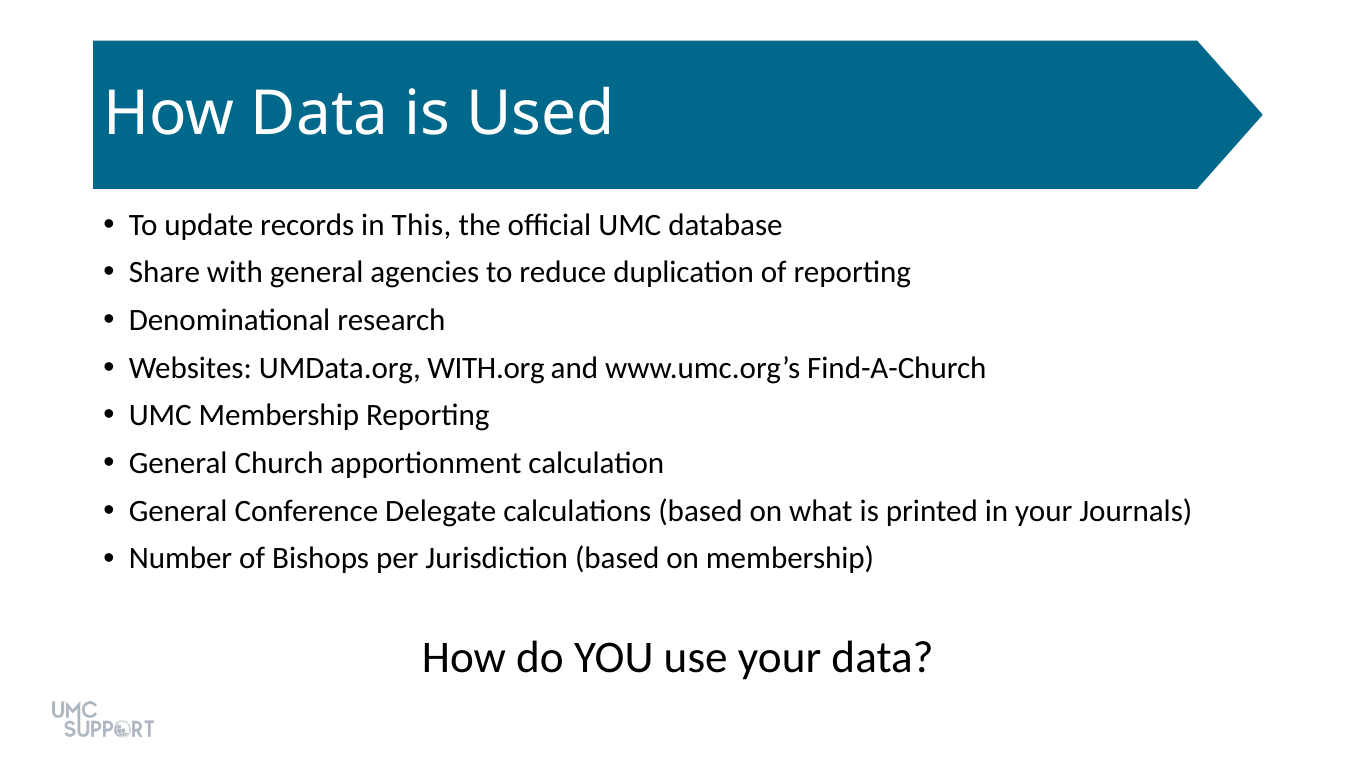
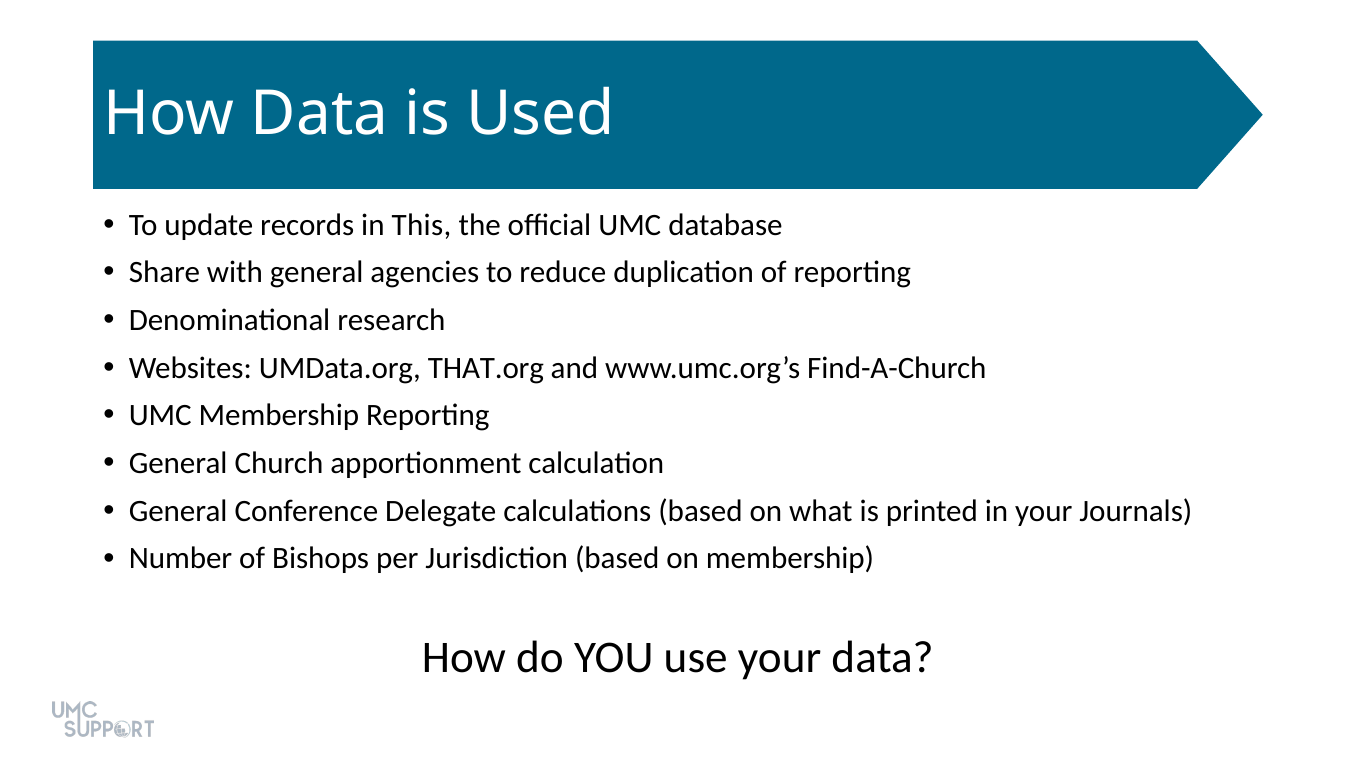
WITH.org: WITH.org -> THAT.org
